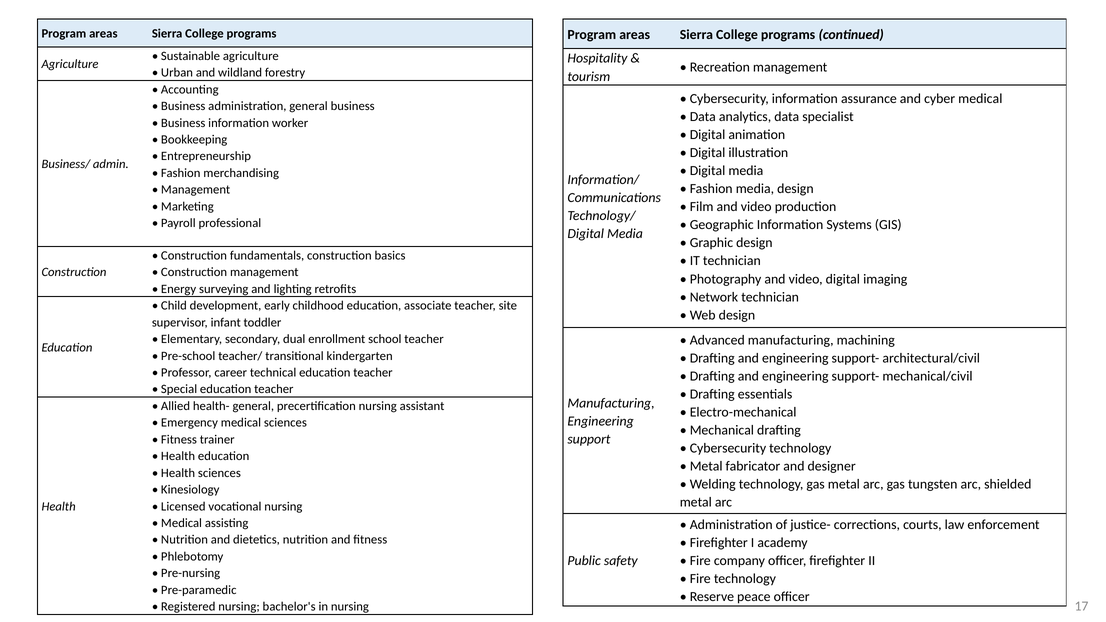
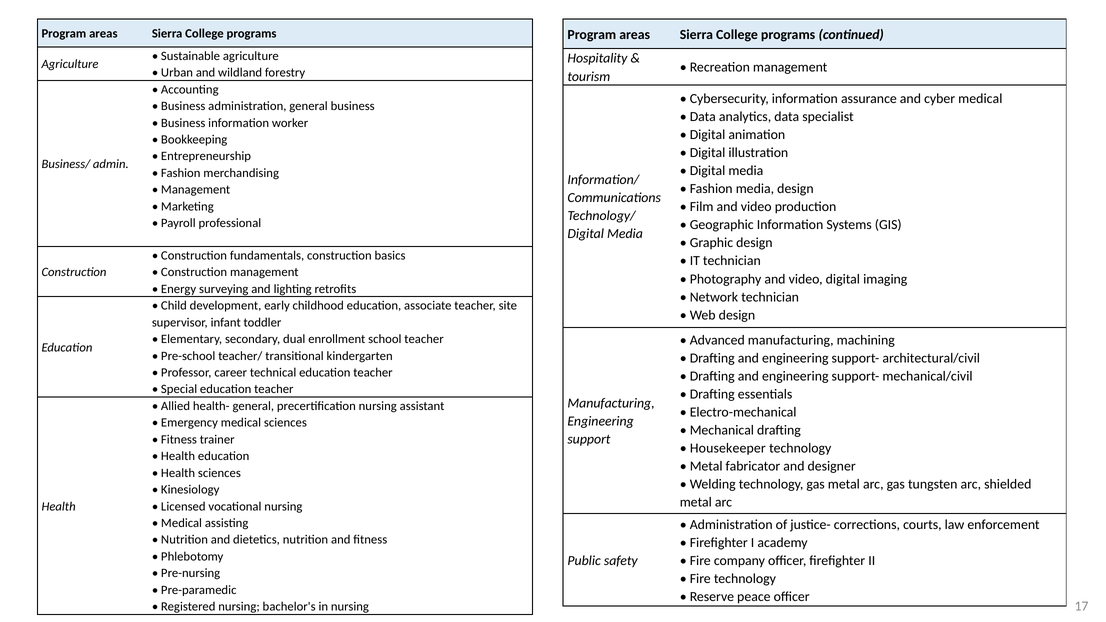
Cybersecurity at (728, 448): Cybersecurity -> Housekeeper
